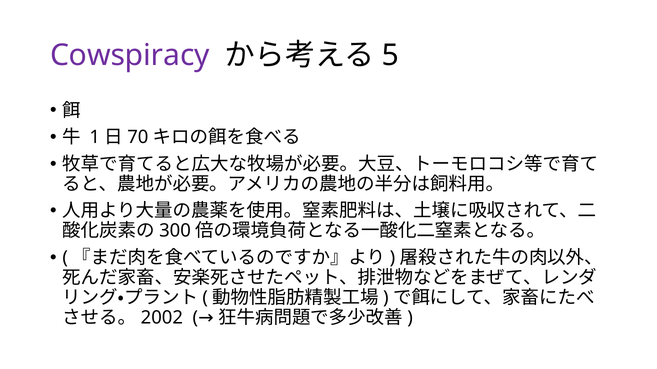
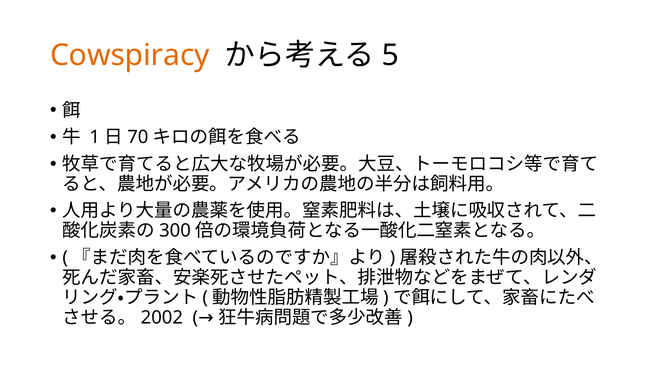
Cowspiracy colour: purple -> orange
